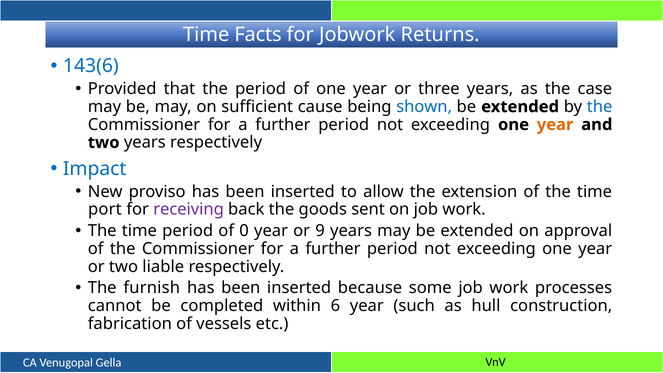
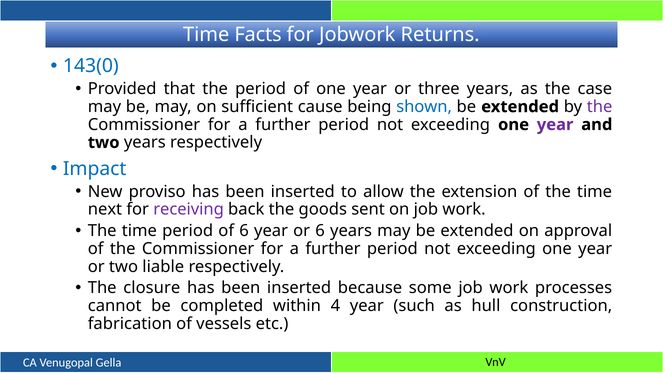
143(6: 143(6 -> 143(0
the at (600, 107) colour: blue -> purple
year at (555, 125) colour: orange -> purple
port: port -> next
of 0: 0 -> 6
or 9: 9 -> 6
furnish: furnish -> closure
6: 6 -> 4
